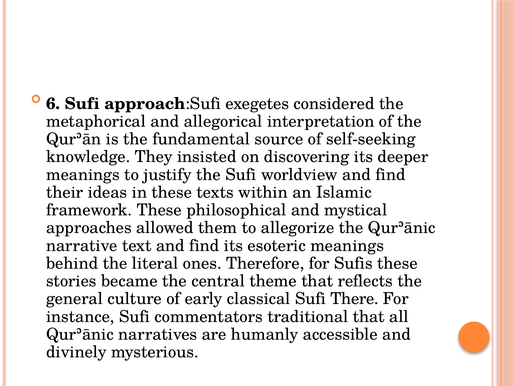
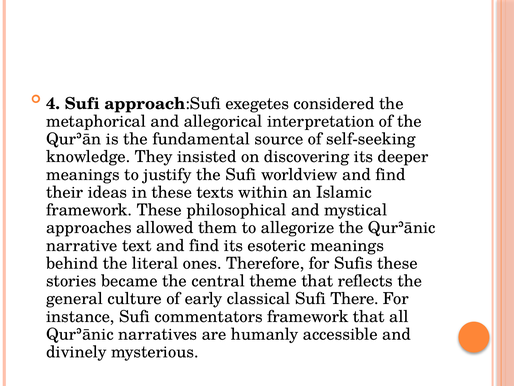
6: 6 -> 4
commentators traditional: traditional -> framework
